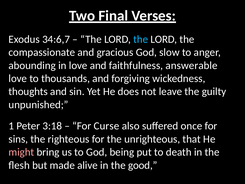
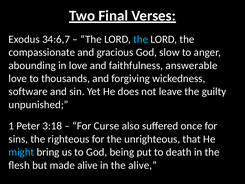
thoughts: thoughts -> software
might colour: pink -> light blue
the good: good -> alive
